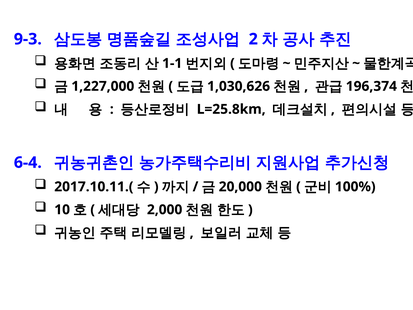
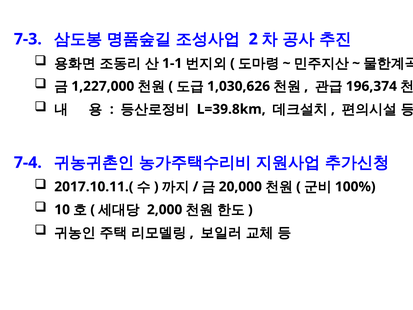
9-3: 9-3 -> 7-3
L=25.8km: L=25.8km -> L=39.8km
6-4: 6-4 -> 7-4
